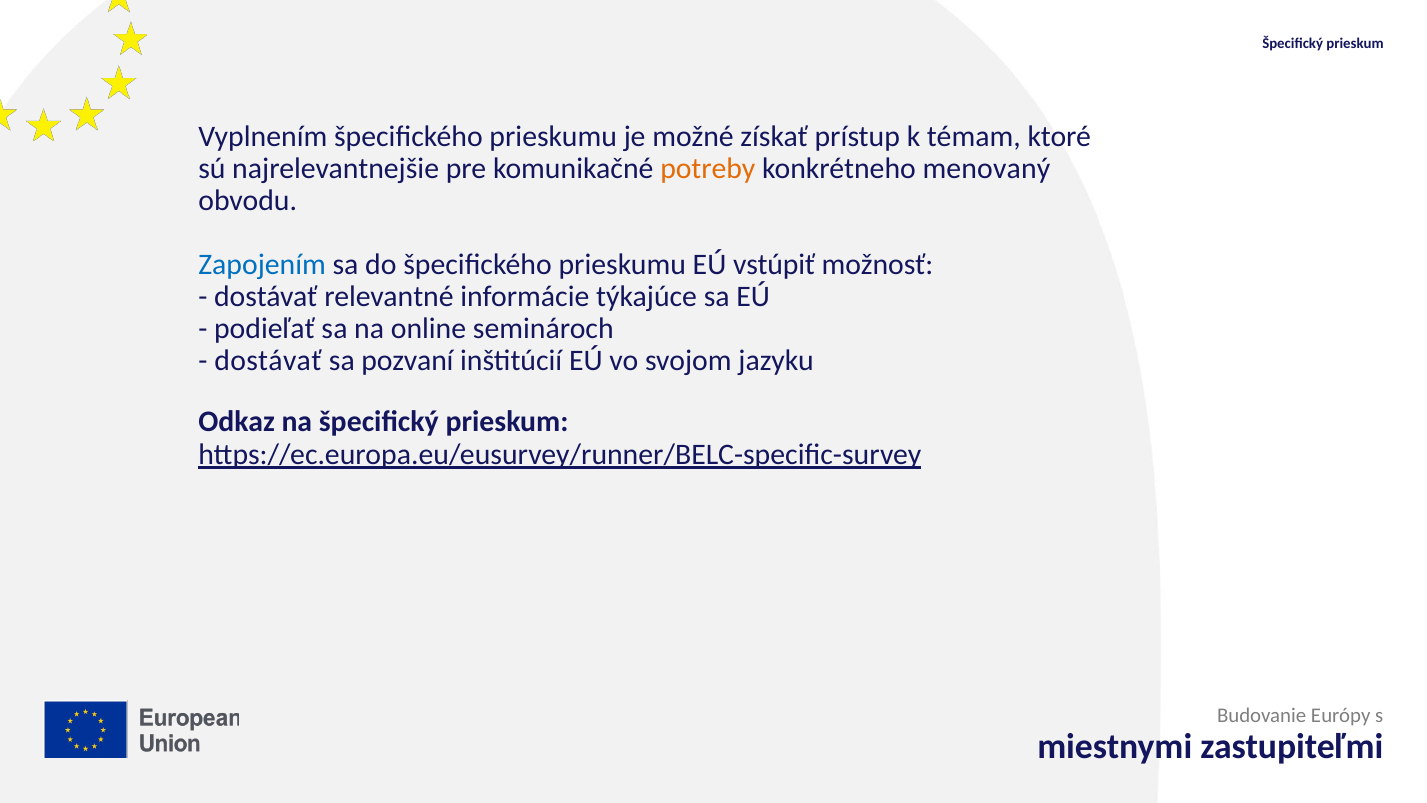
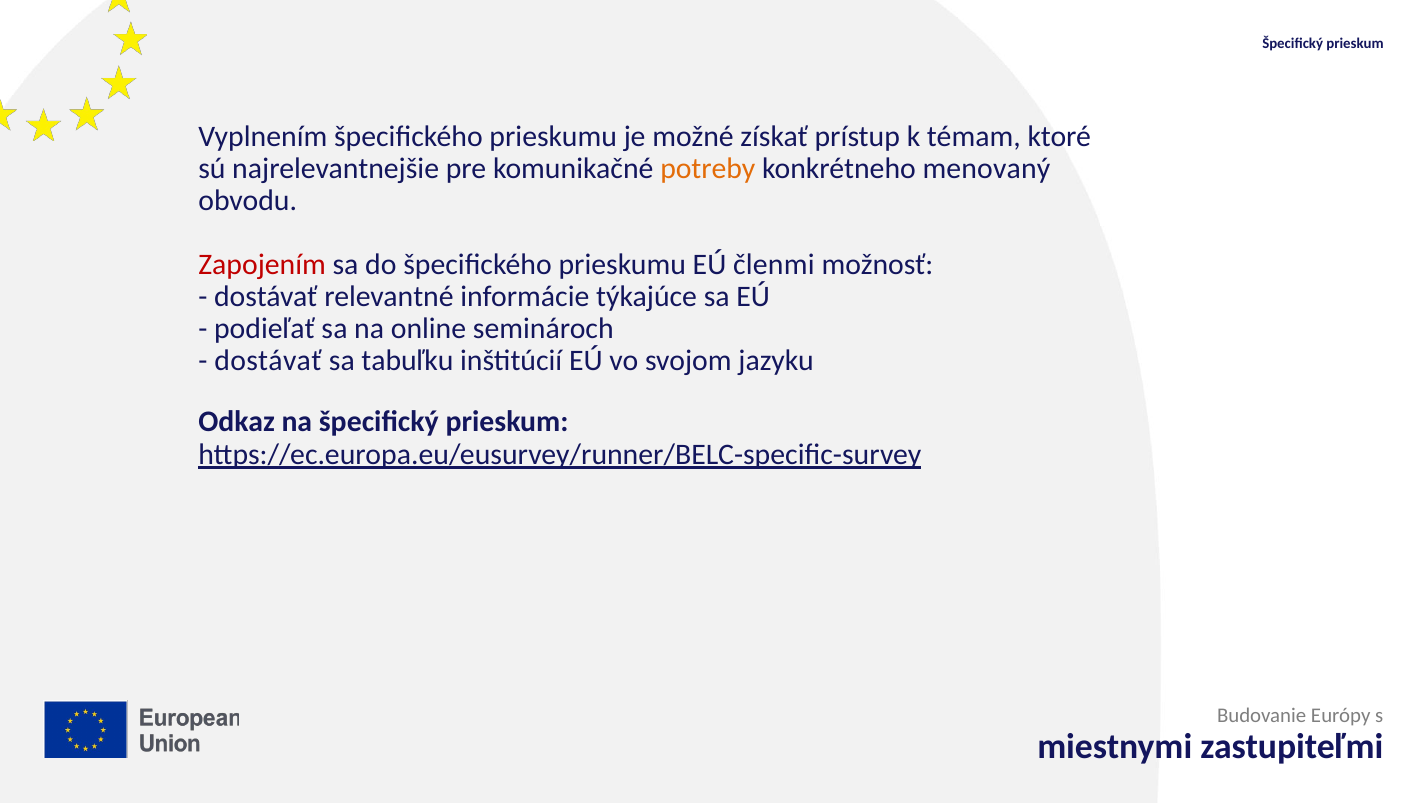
Zapojením colour: blue -> red
vstúpiť: vstúpiť -> členmi
pozvaní: pozvaní -> tabuľku
